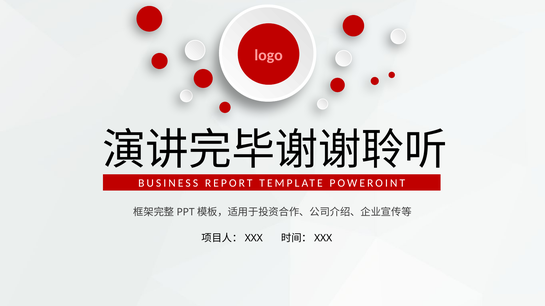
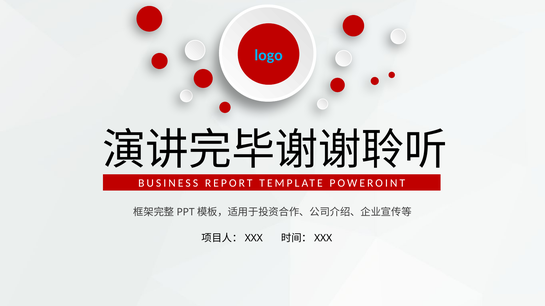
logo colour: pink -> light blue
